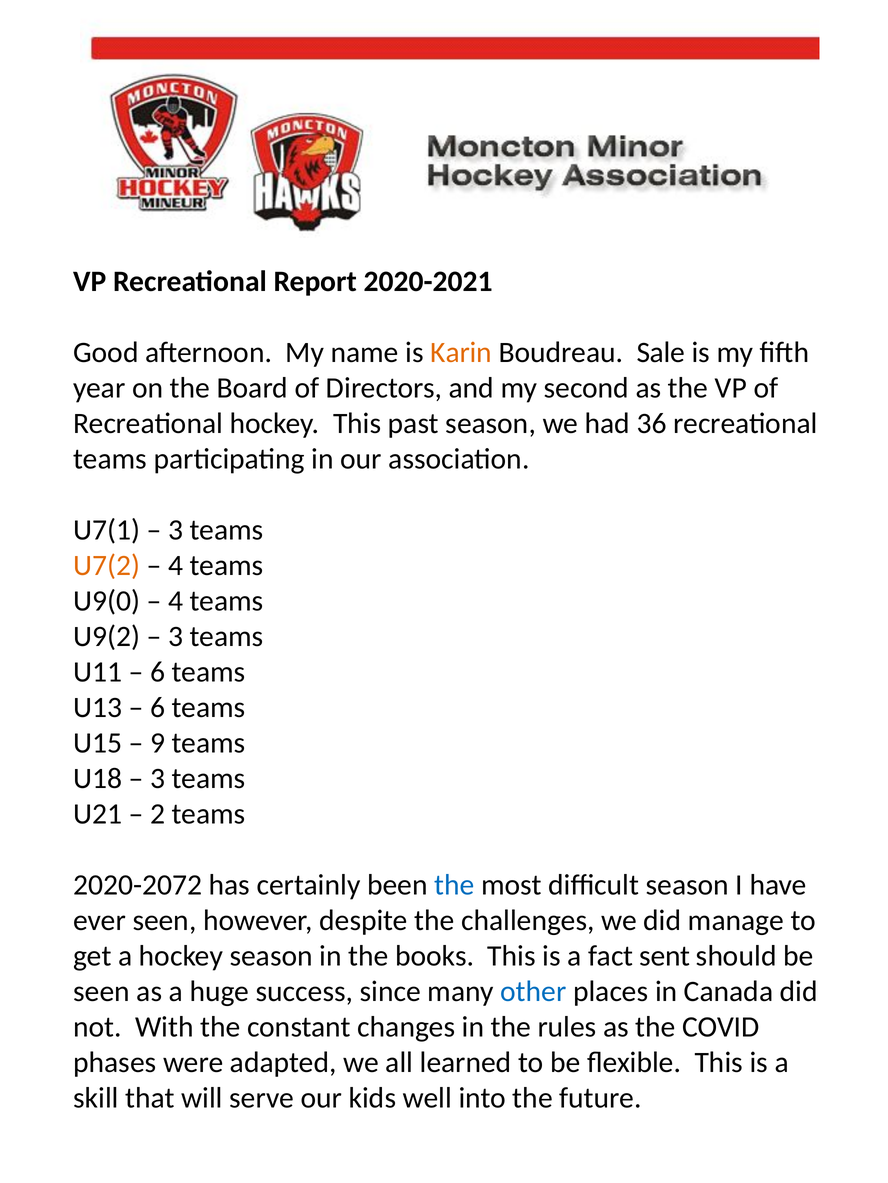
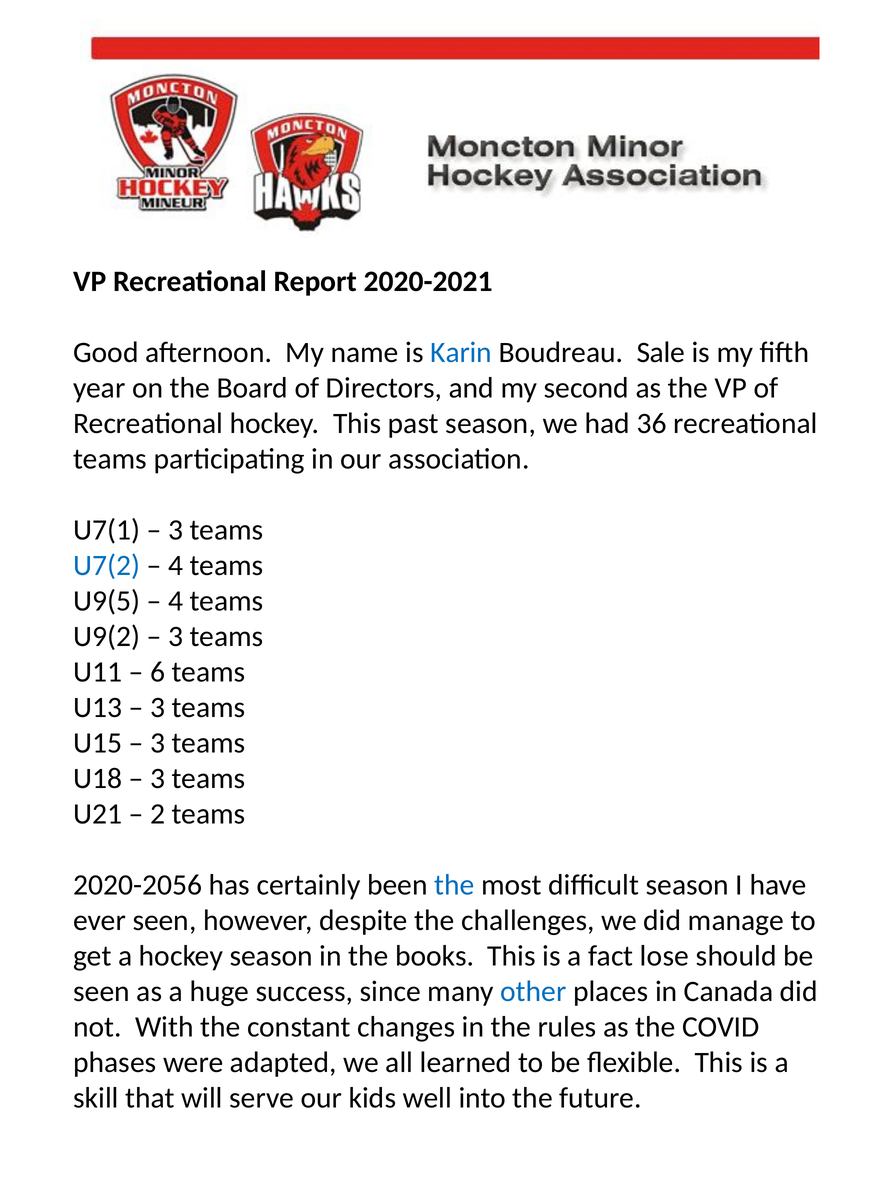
Karin colour: orange -> blue
U7(2 colour: orange -> blue
U9(0: U9(0 -> U9(5
6 at (158, 708): 6 -> 3
9 at (158, 744): 9 -> 3
2020-2072: 2020-2072 -> 2020-2056
sent: sent -> lose
